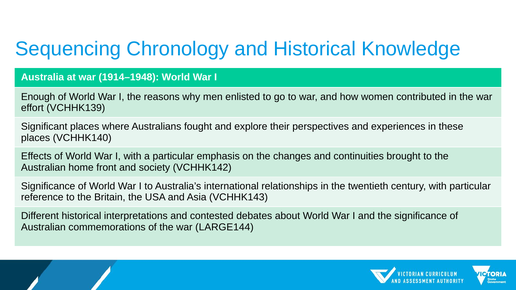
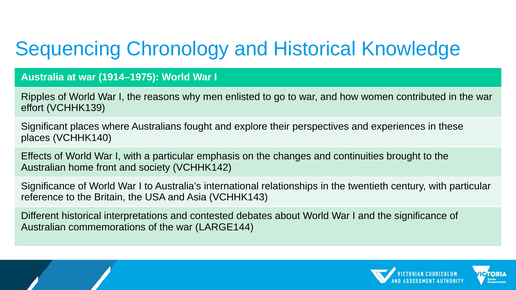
1914–1948: 1914–1948 -> 1914–1975
Enough: Enough -> Ripples
